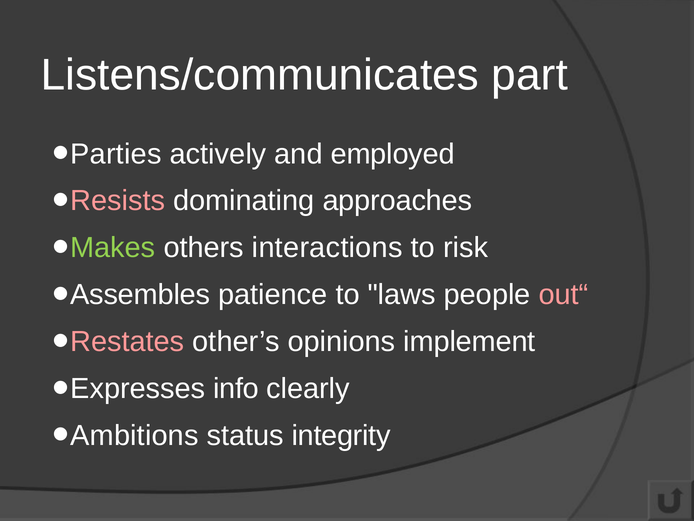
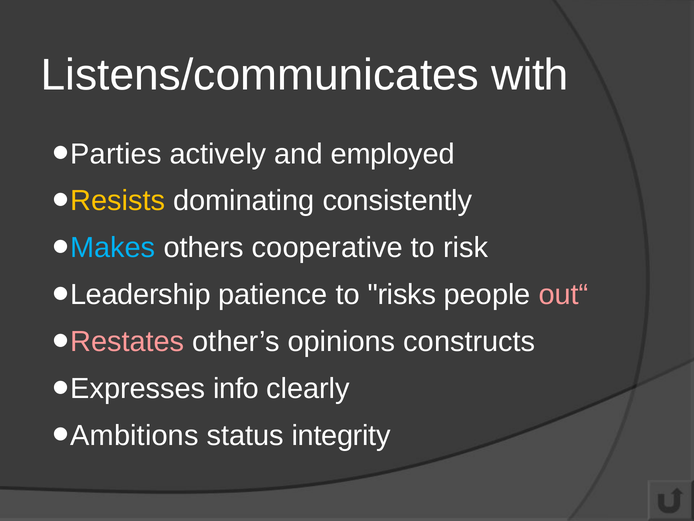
part: part -> with
Resists colour: pink -> yellow
approaches: approaches -> consistently
Makes colour: light green -> light blue
interactions: interactions -> cooperative
Assembles: Assembles -> Leadership
laws: laws -> risks
implement: implement -> constructs
